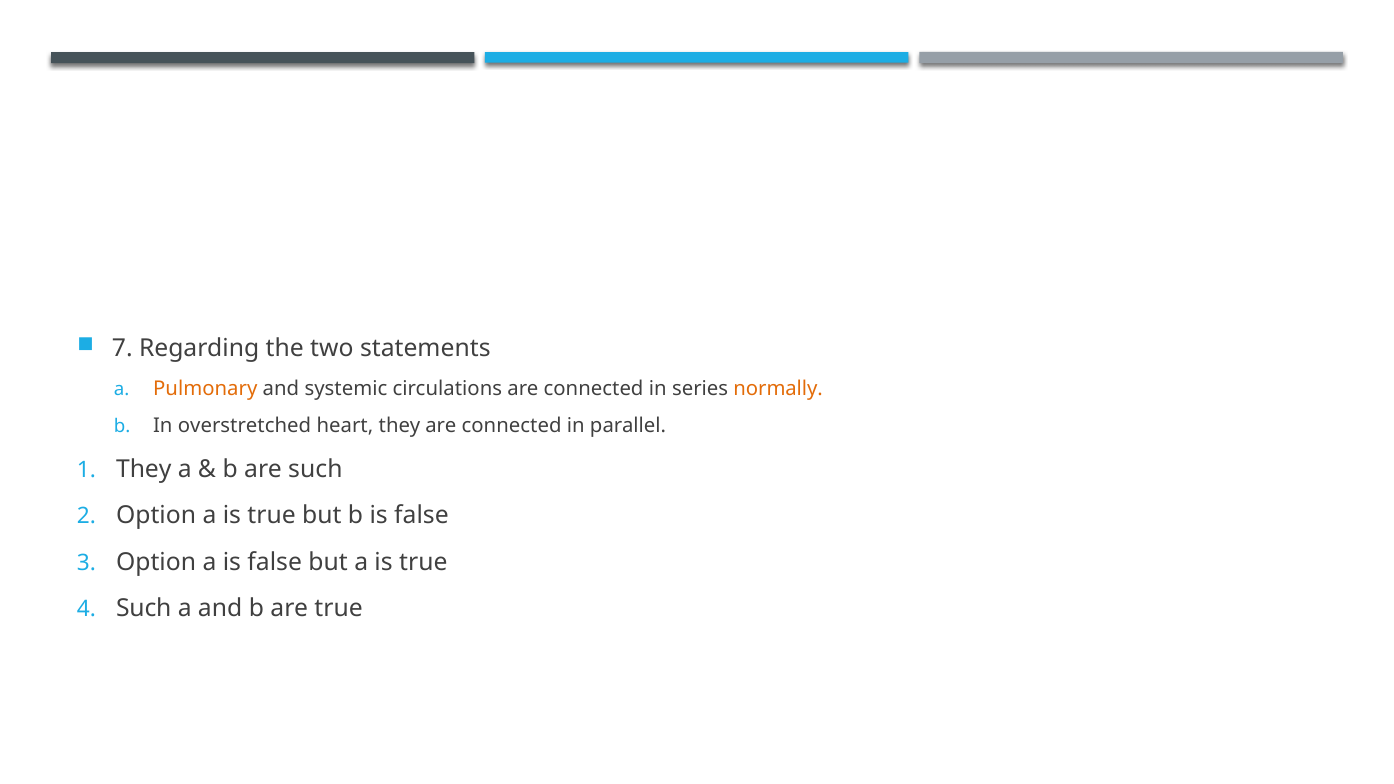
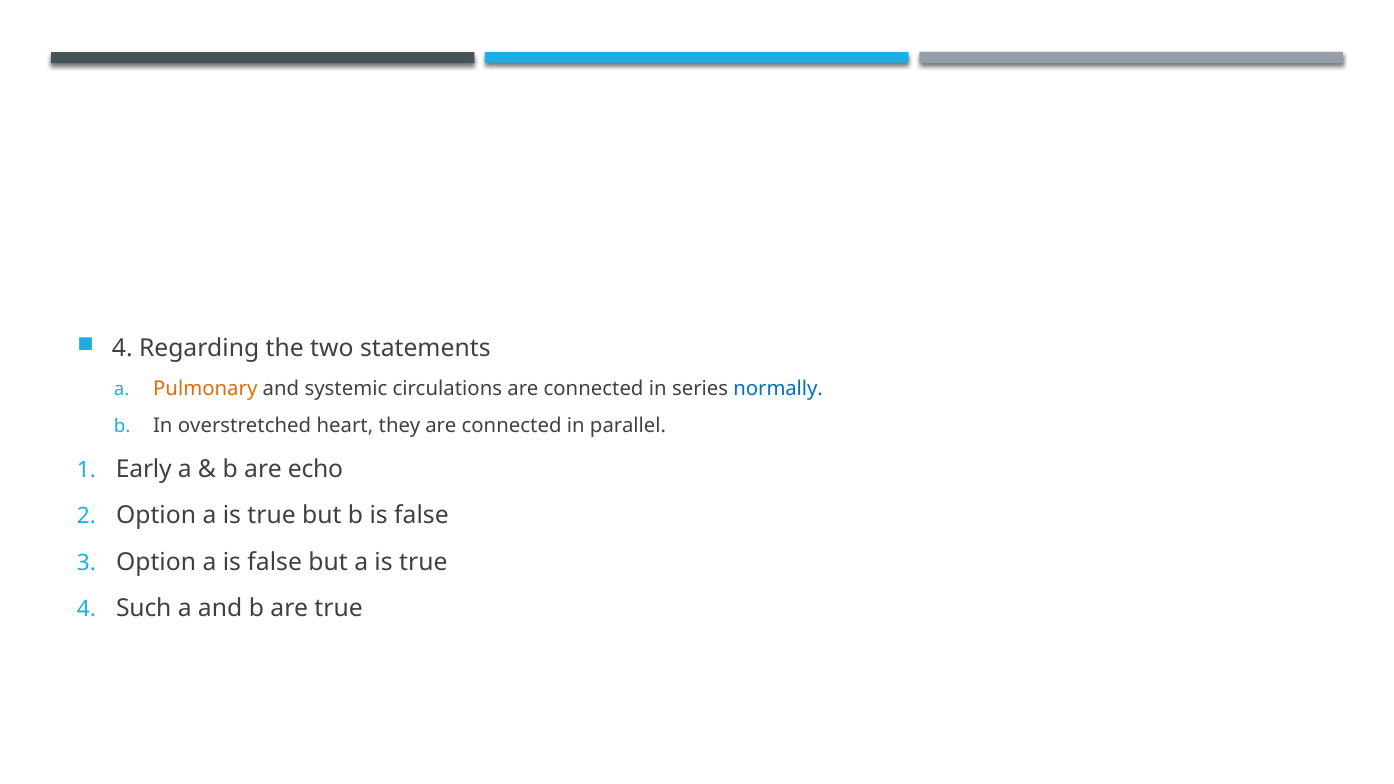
7 at (122, 349): 7 -> 4
normally colour: orange -> blue
1 They: They -> Early
are such: such -> echo
